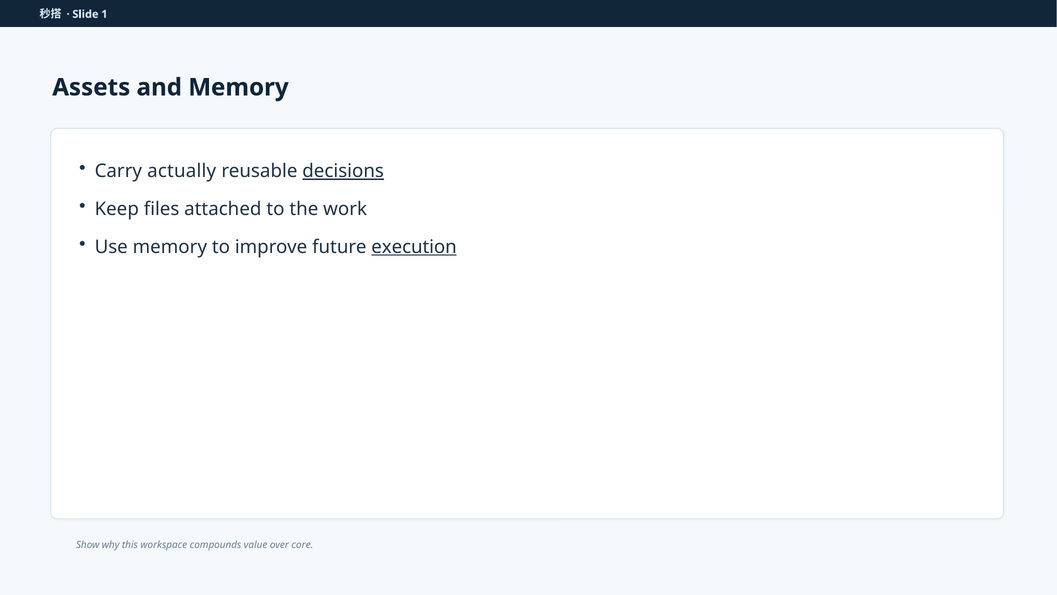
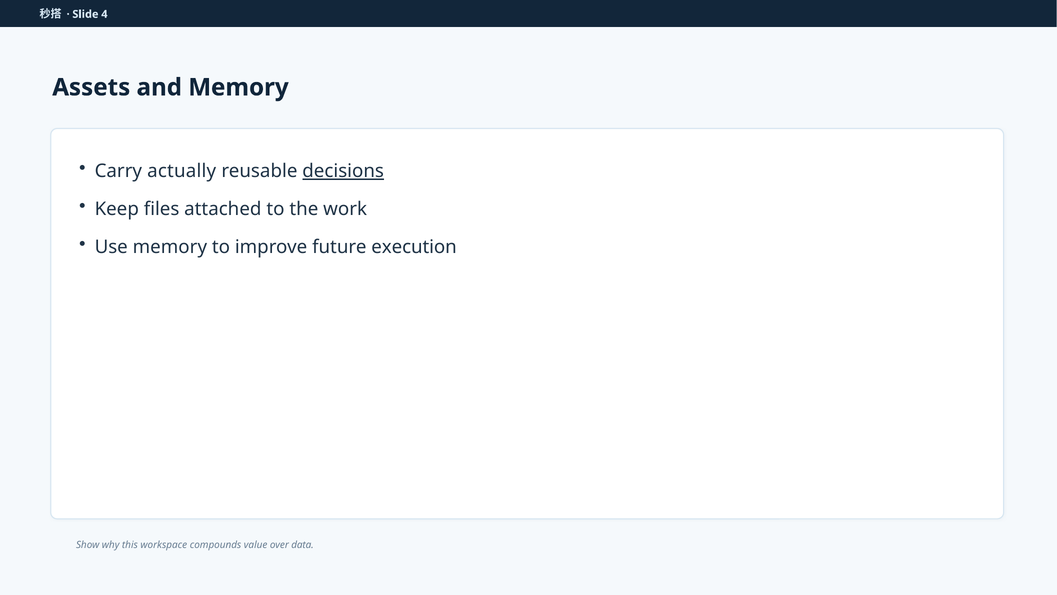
1: 1 -> 4
execution underline: present -> none
core: core -> data
